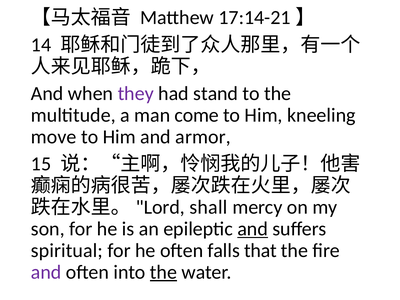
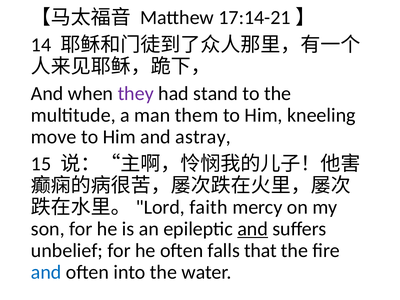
come: come -> them
armor: armor -> astray
shall: shall -> faith
spiritual: spiritual -> unbelief
and at (46, 272) colour: purple -> blue
the at (164, 272) underline: present -> none
